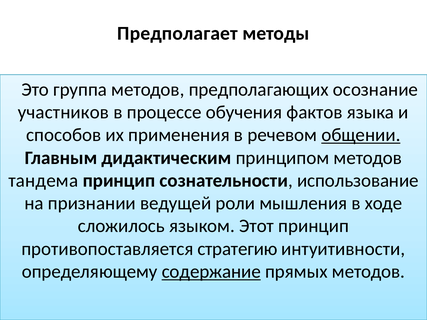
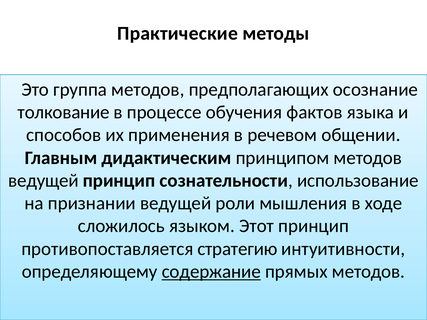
Предполагает: Предполагает -> Практические
участников: участников -> толкование
общении underline: present -> none
тандема at (43, 181): тандема -> ведущей
